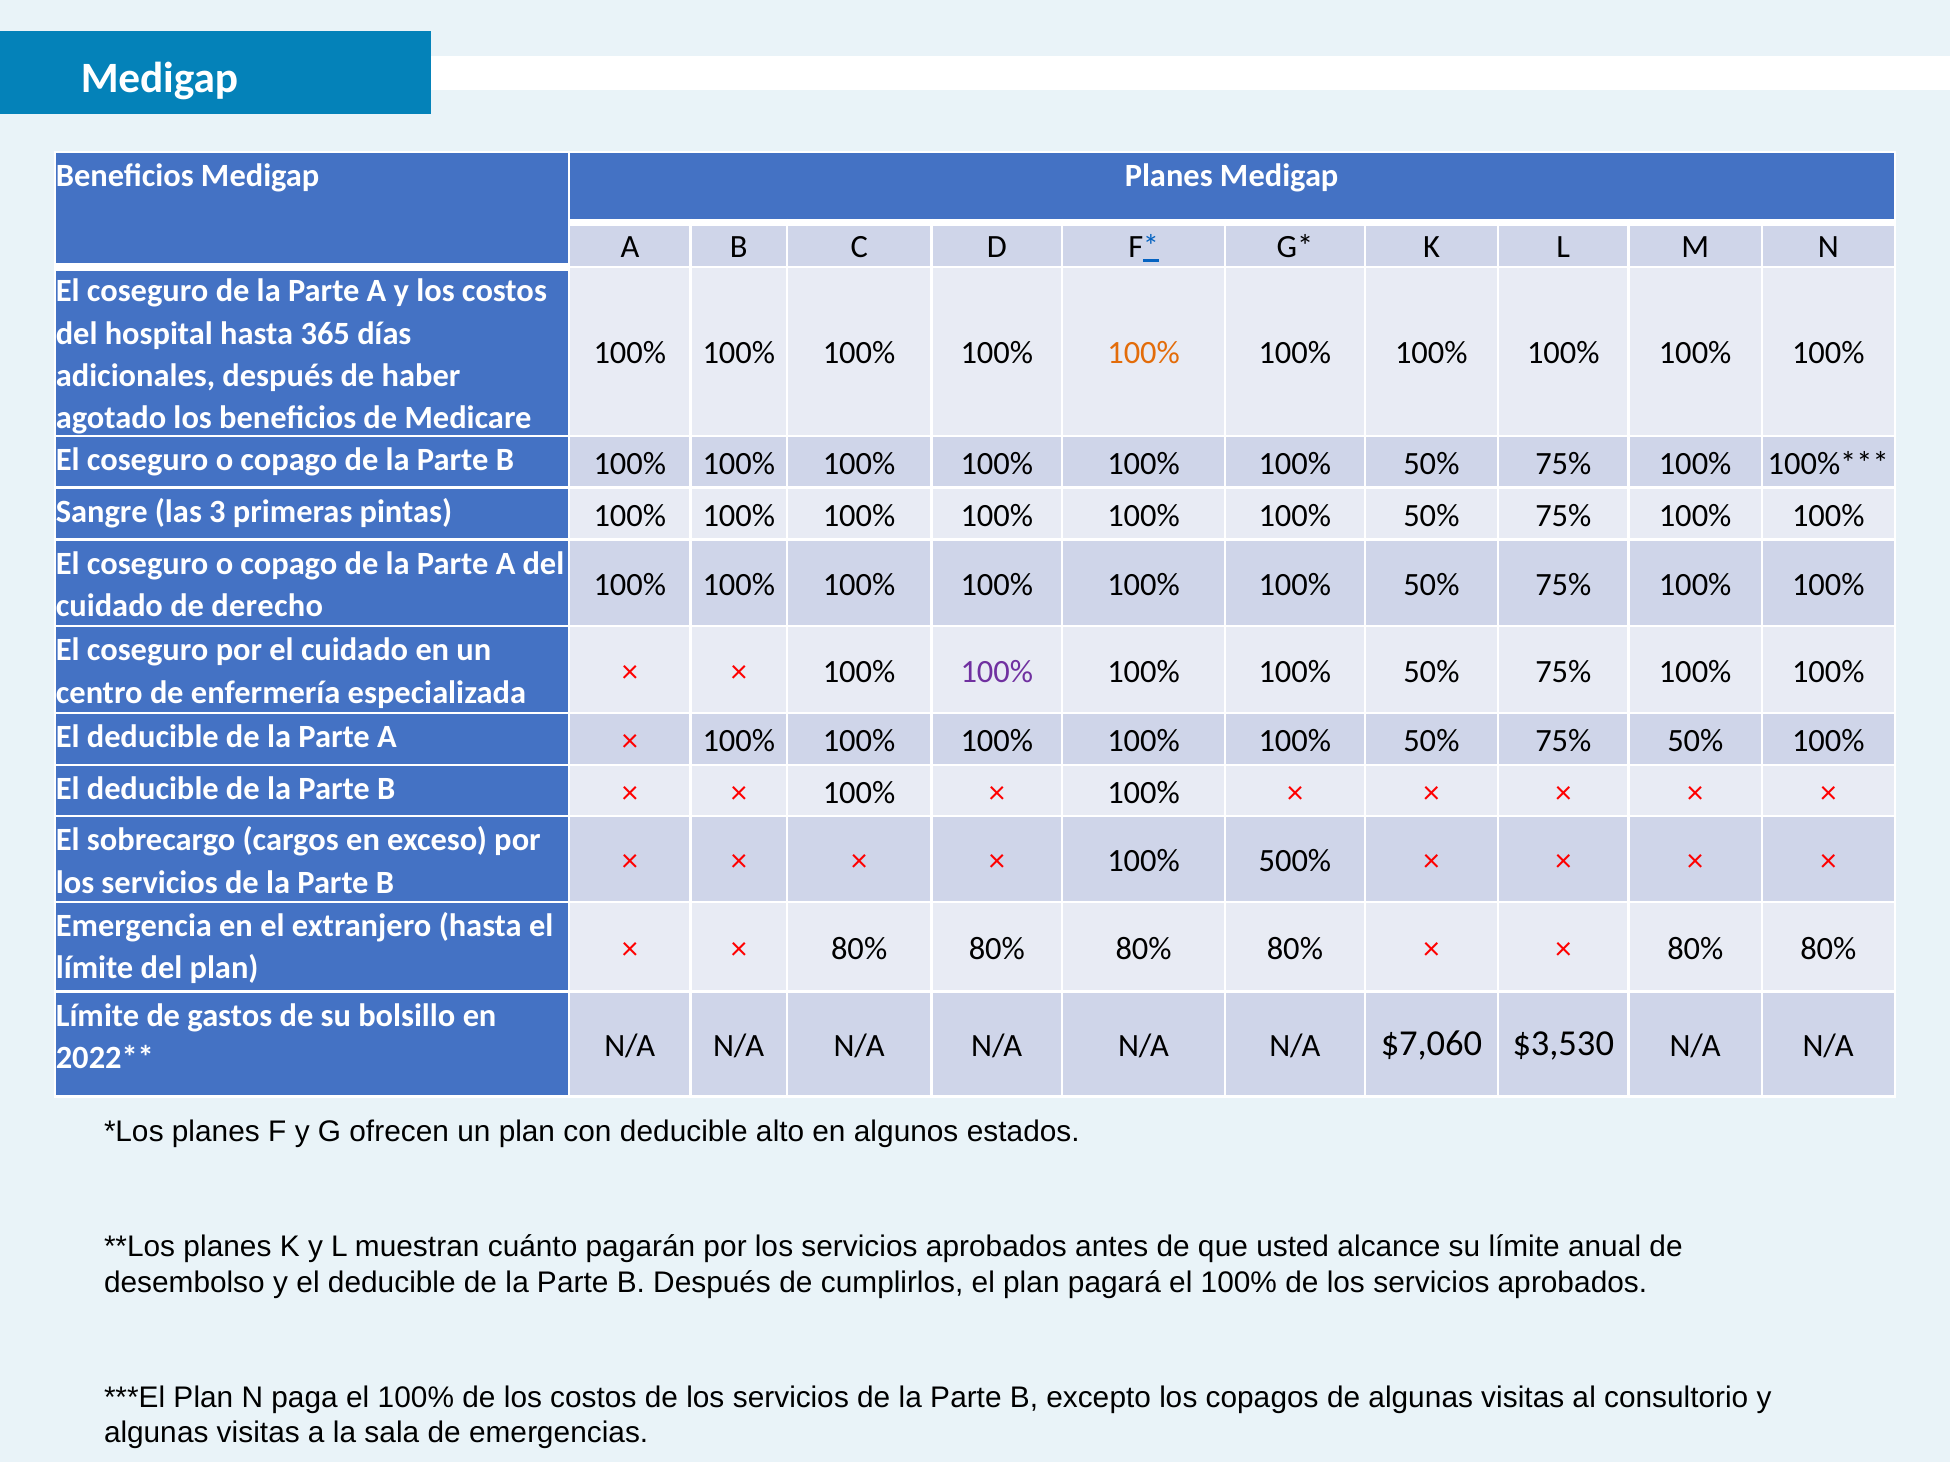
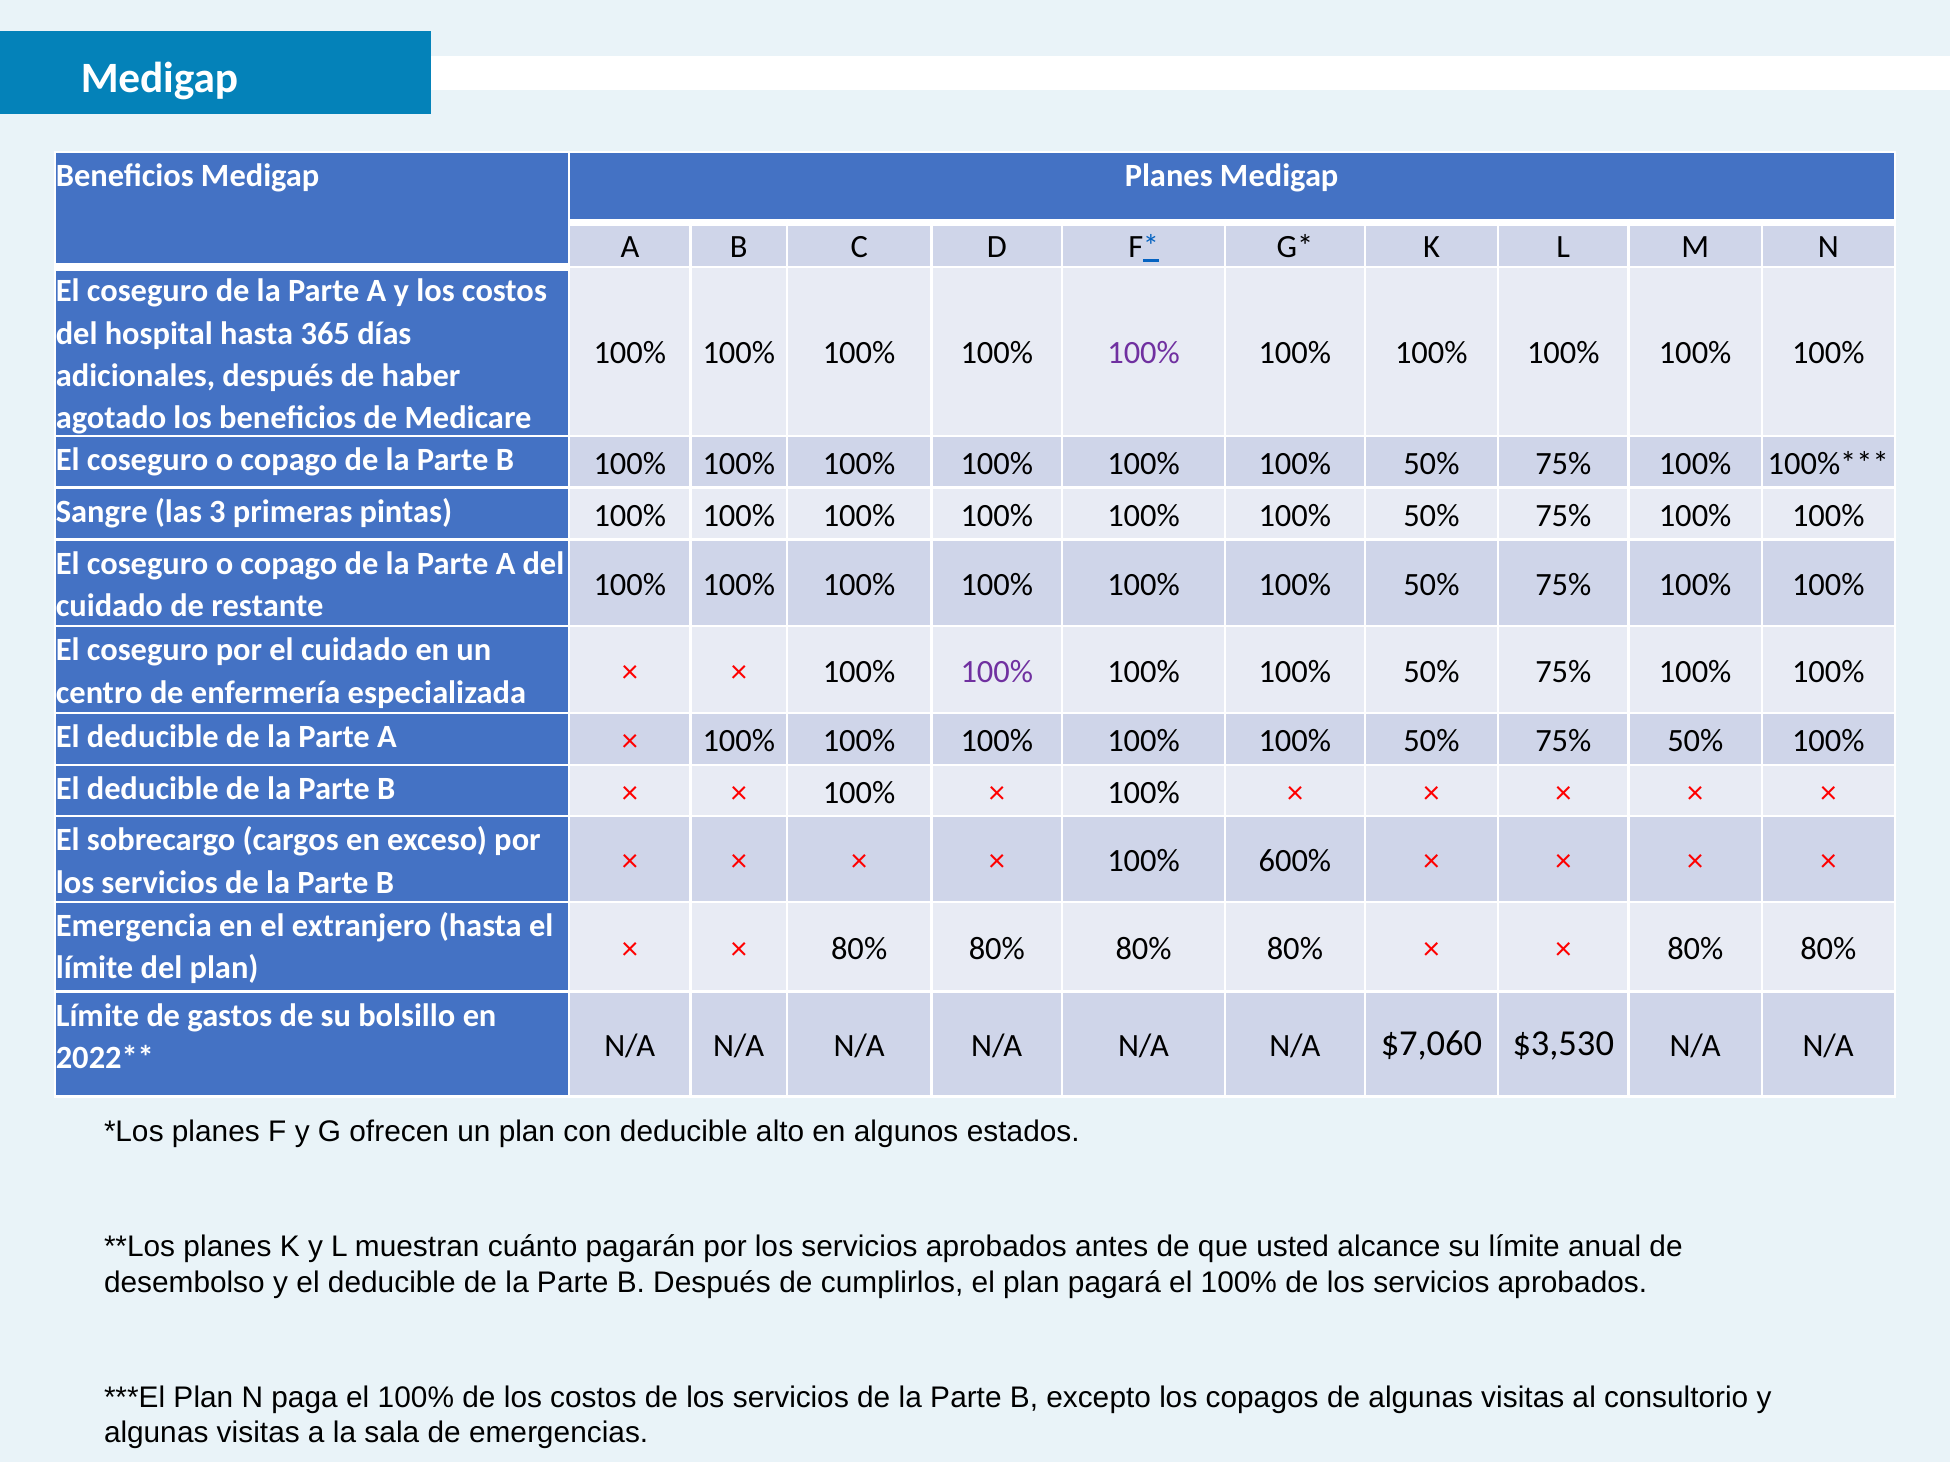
100% at (1144, 353) colour: orange -> purple
derecho: derecho -> restante
500%: 500% -> 600%
